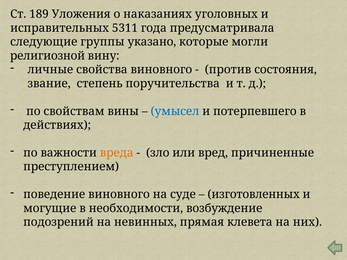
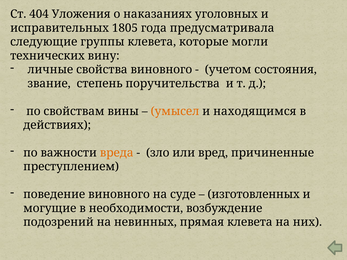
189: 189 -> 404
5311: 5311 -> 1805
группы указано: указано -> клевета
религиозной: религиозной -> технических
против: против -> учетом
умысел colour: blue -> orange
потерпевшего: потерпевшего -> находящимся
